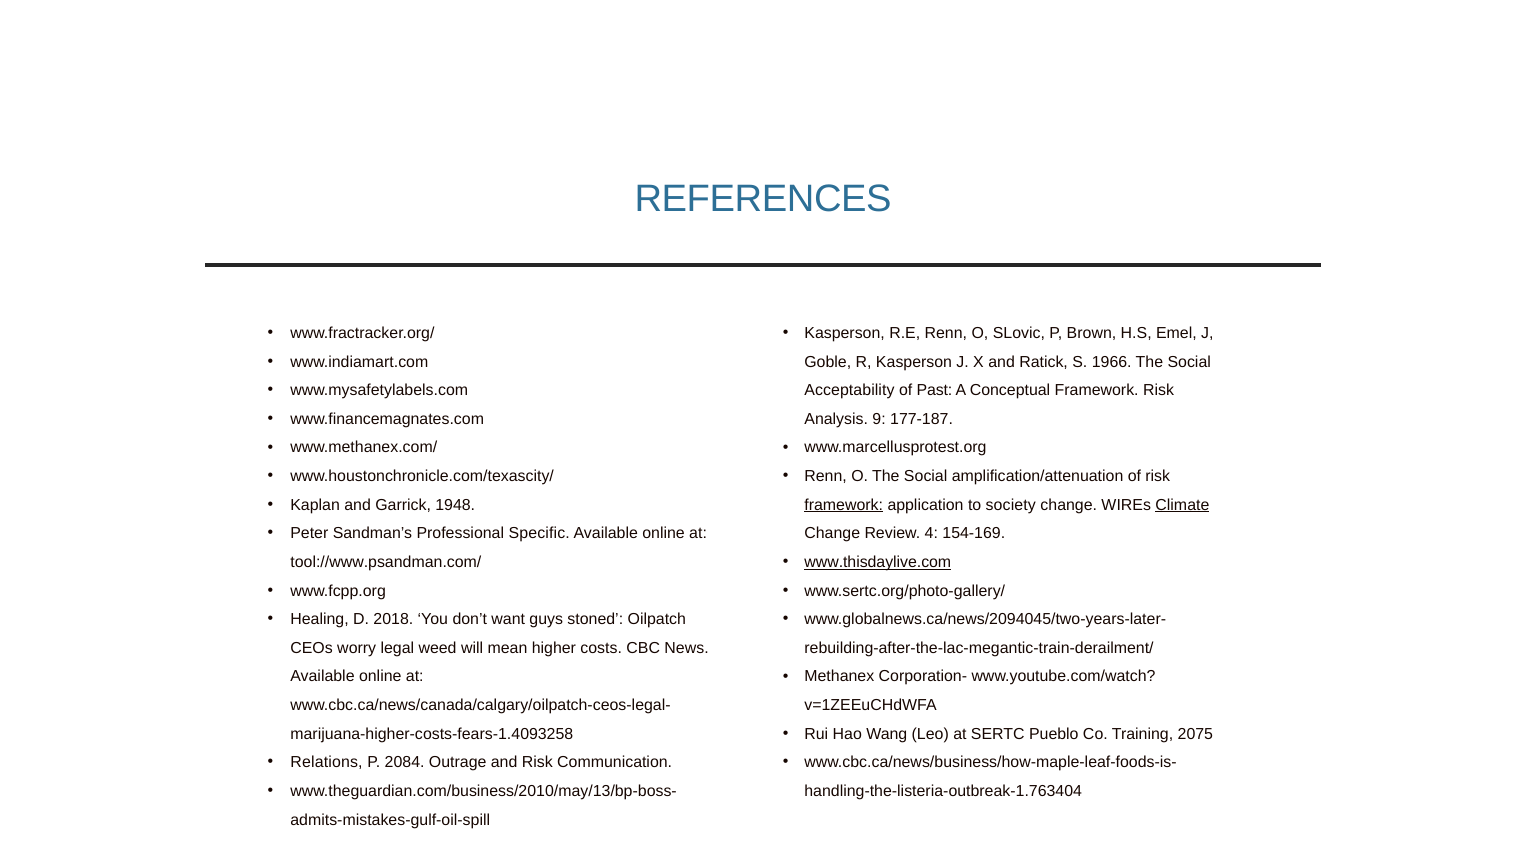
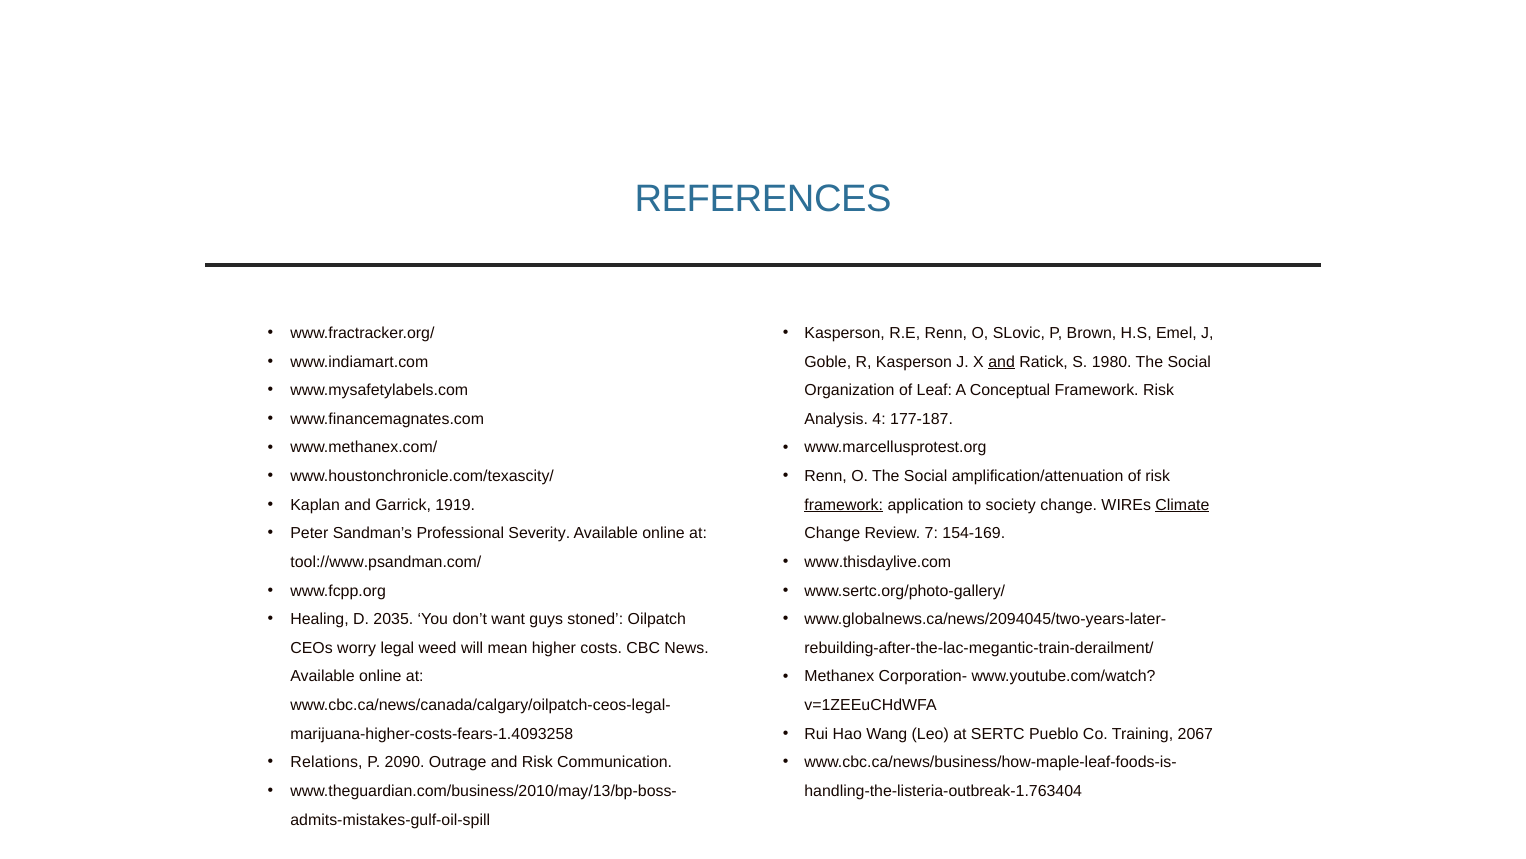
and at (1002, 361) underline: none -> present
1966: 1966 -> 1980
Acceptability: Acceptability -> Organization
Past: Past -> Leaf
9: 9 -> 4
1948: 1948 -> 1919
Specific: Specific -> Severity
4: 4 -> 7
www.thisdaylive.com underline: present -> none
2018: 2018 -> 2035
2075: 2075 -> 2067
2084: 2084 -> 2090
